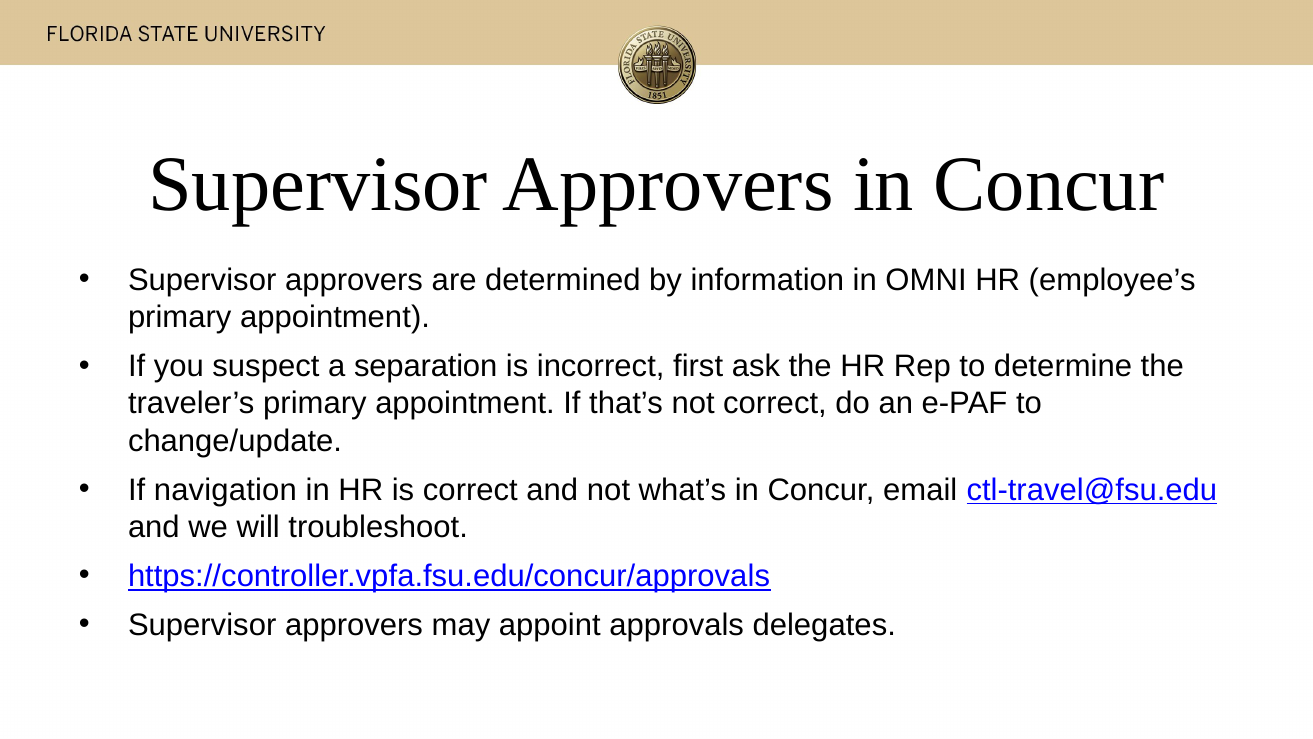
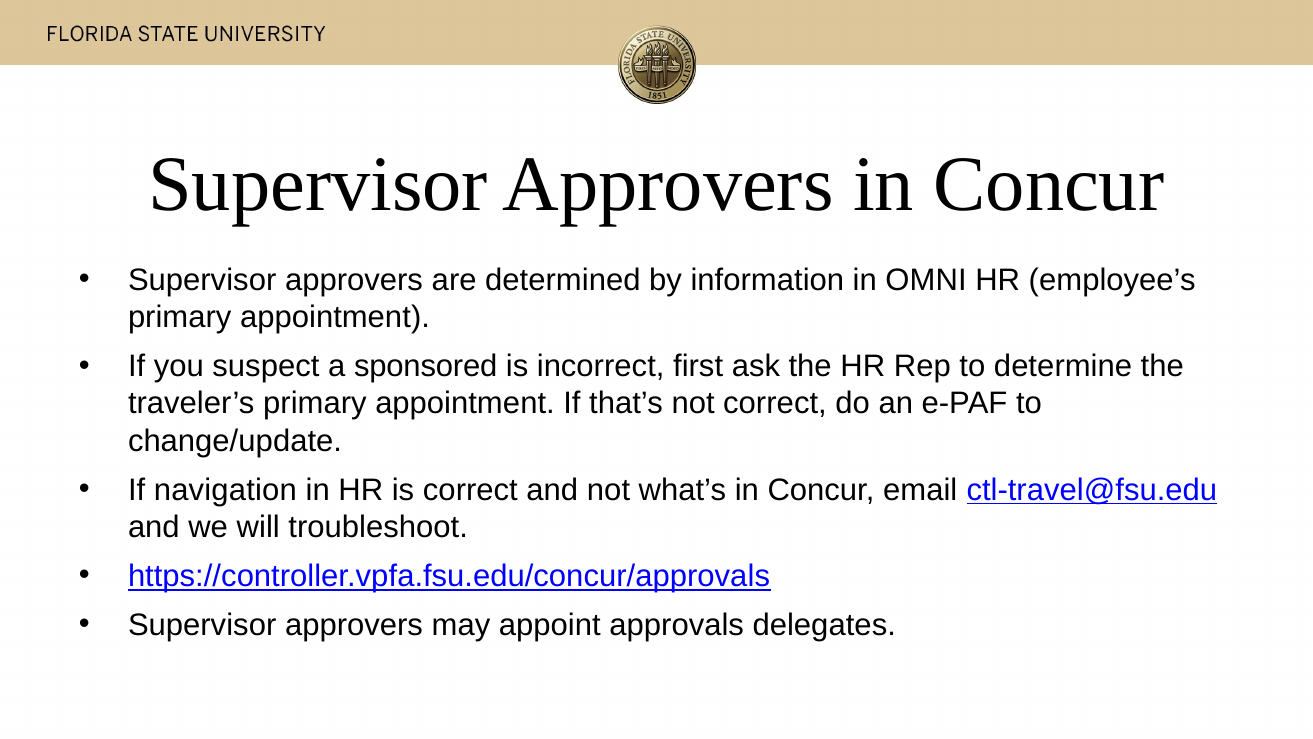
separation: separation -> sponsored
